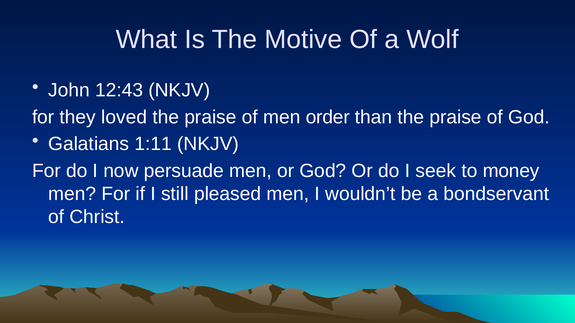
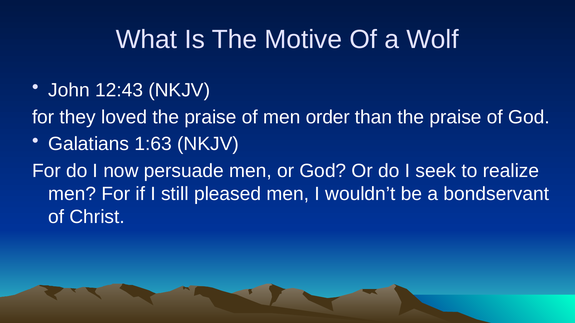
1:11: 1:11 -> 1:63
money: money -> realize
